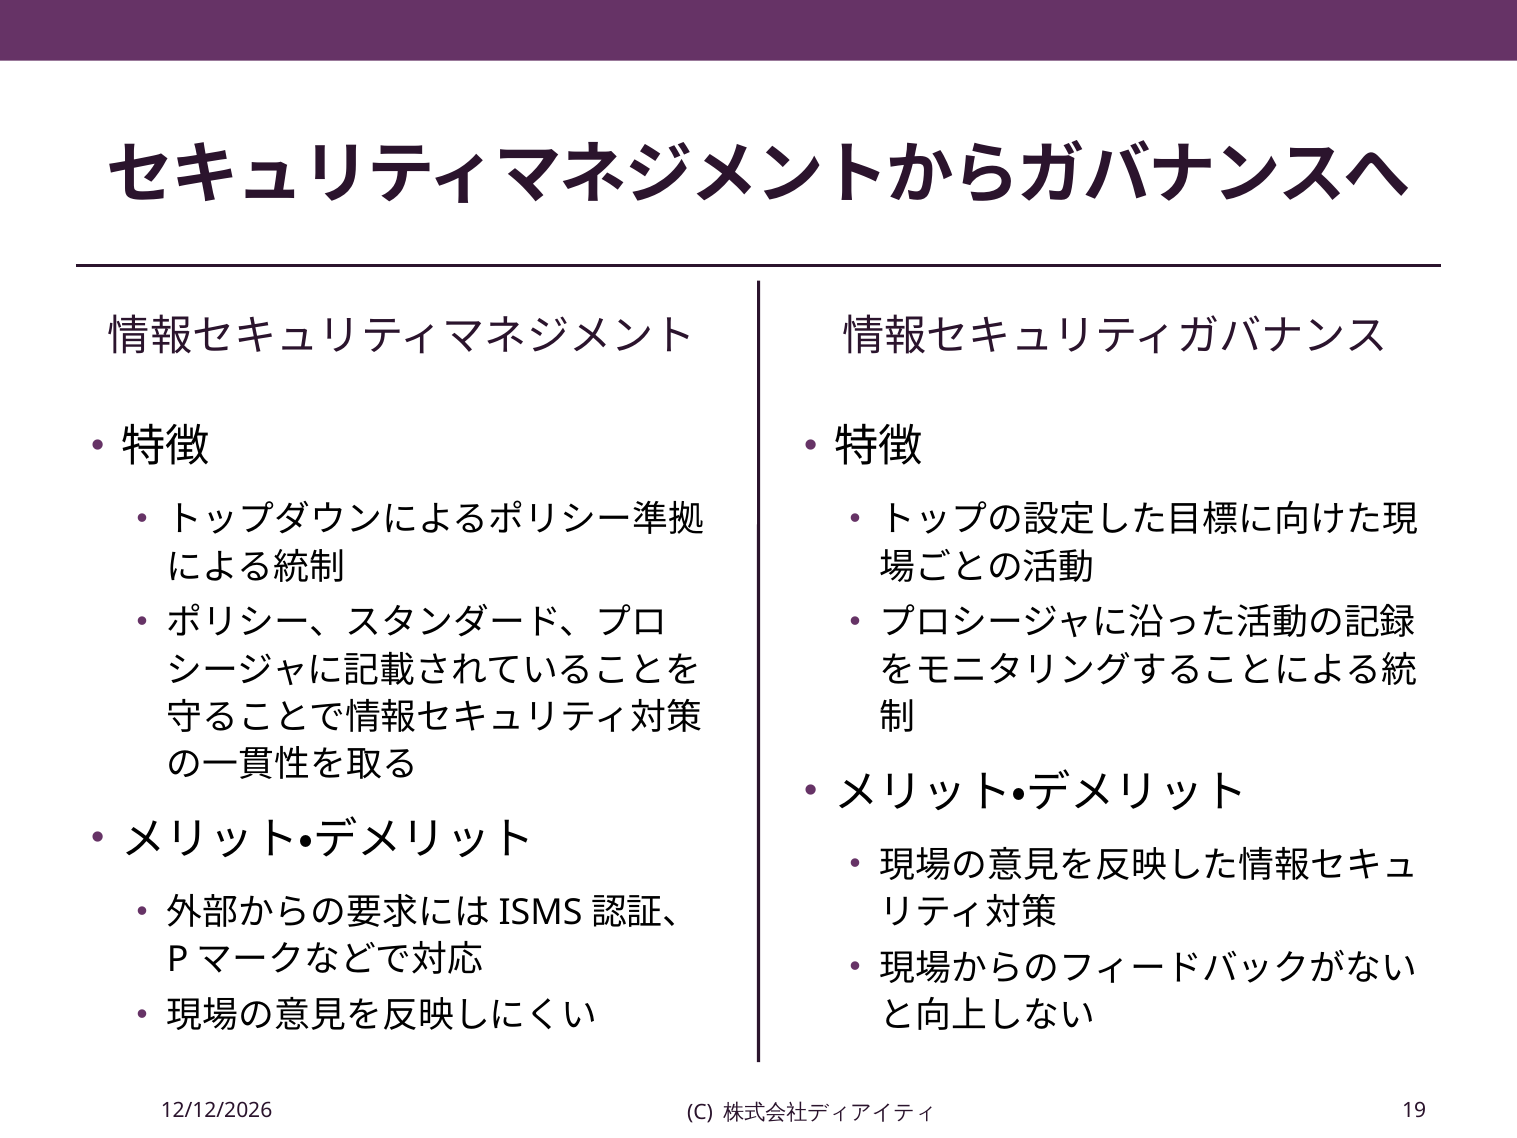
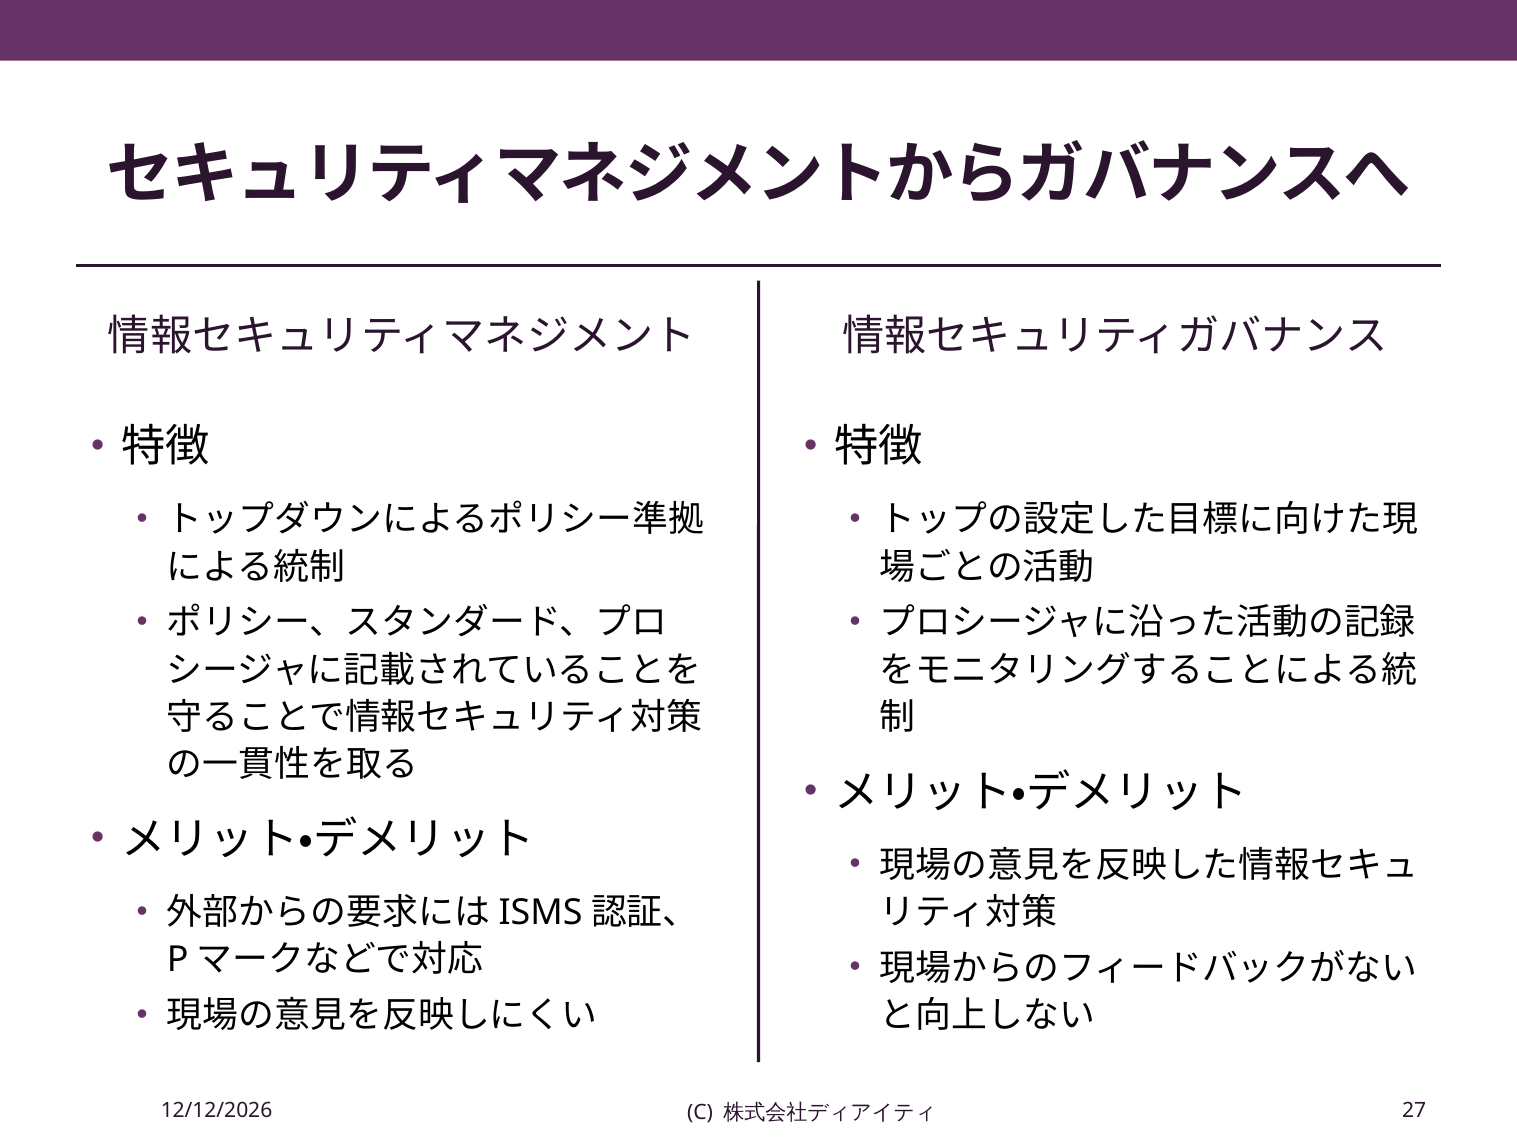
19: 19 -> 27
